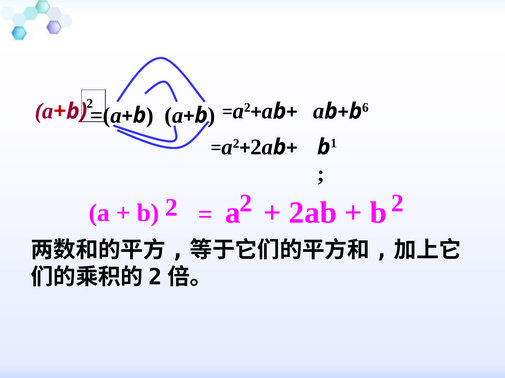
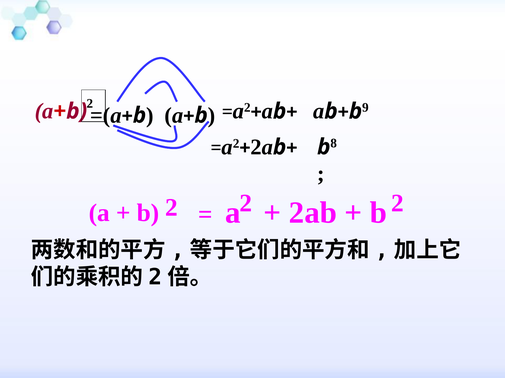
6: 6 -> 9
1: 1 -> 8
